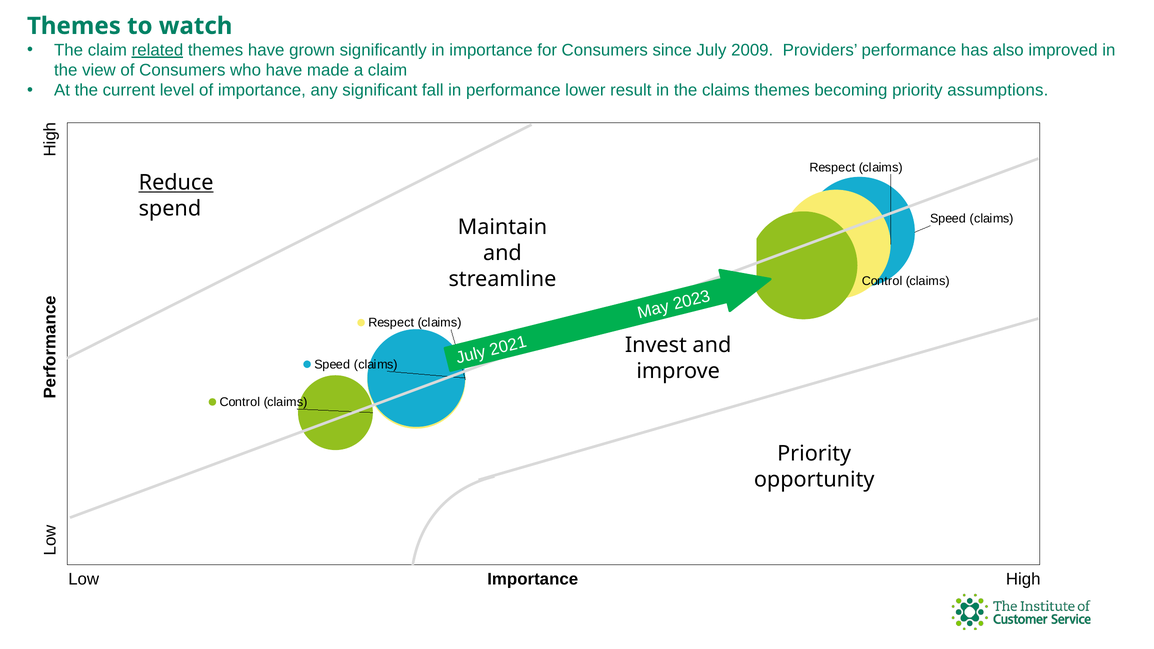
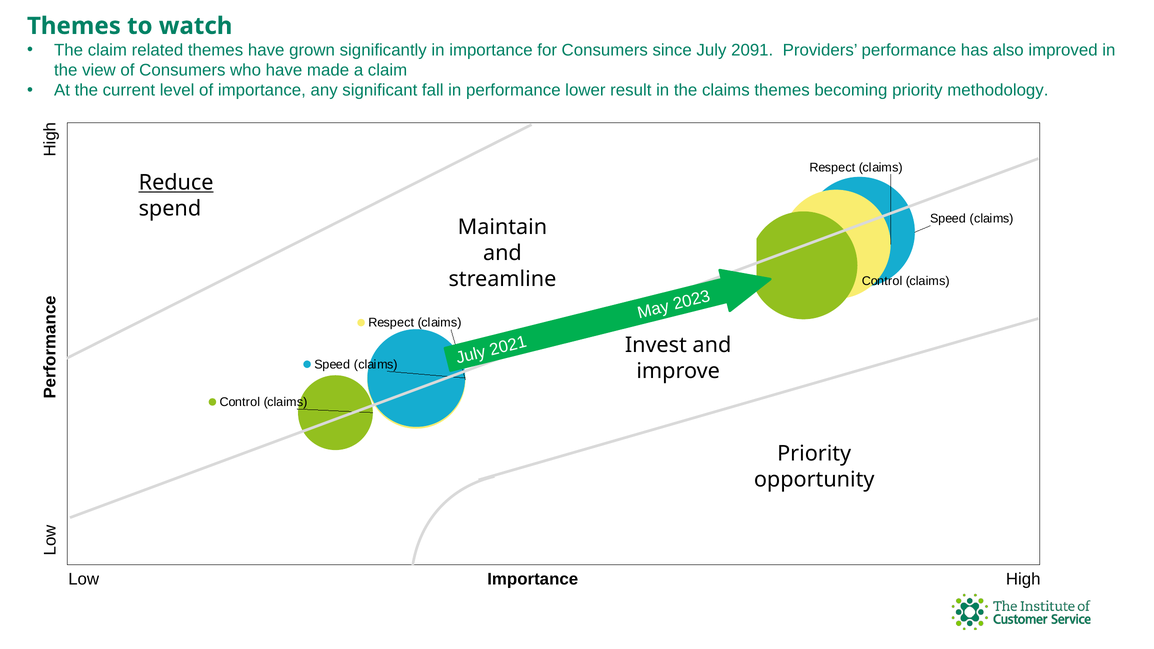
related underline: present -> none
2009: 2009 -> 2091
assumptions: assumptions -> methodology
